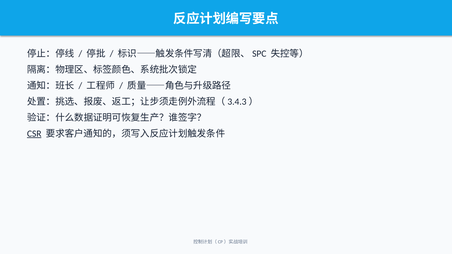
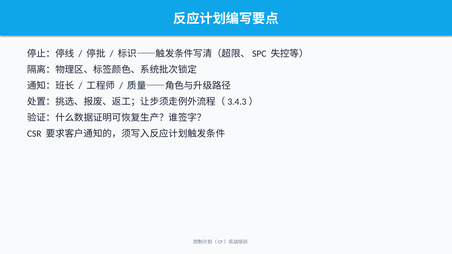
CSR underline: present -> none
